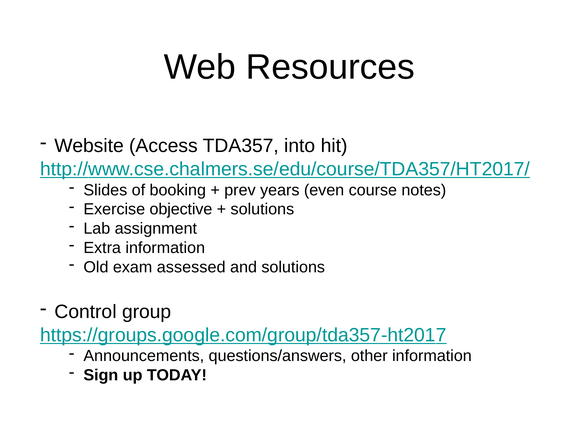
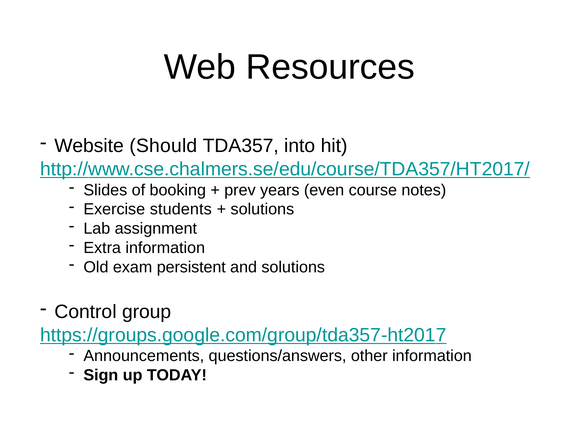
Access: Access -> Should
objective: objective -> students
assessed: assessed -> persistent
